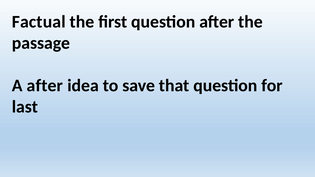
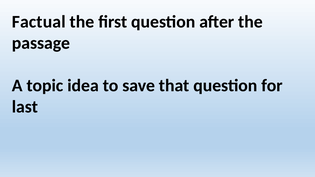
A after: after -> topic
